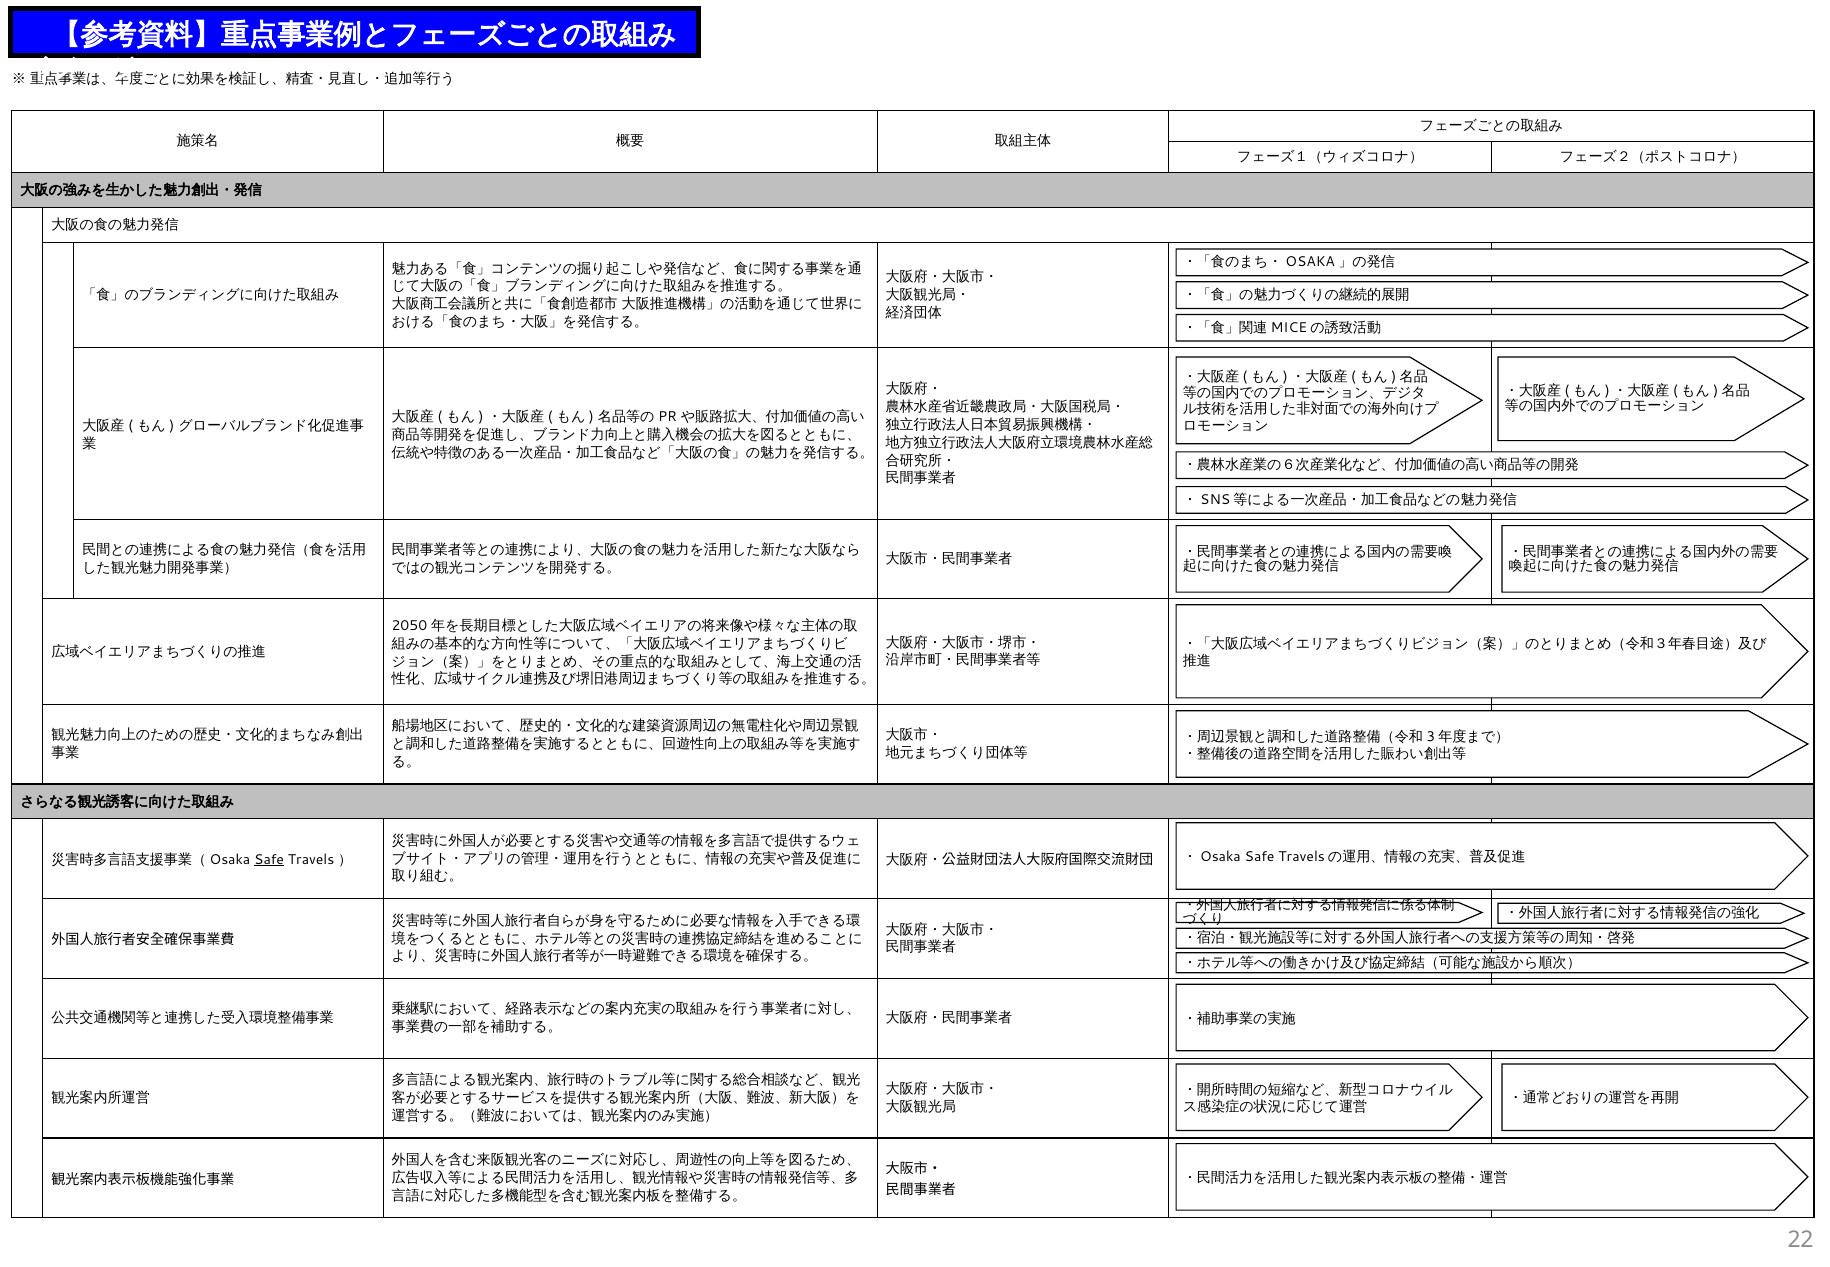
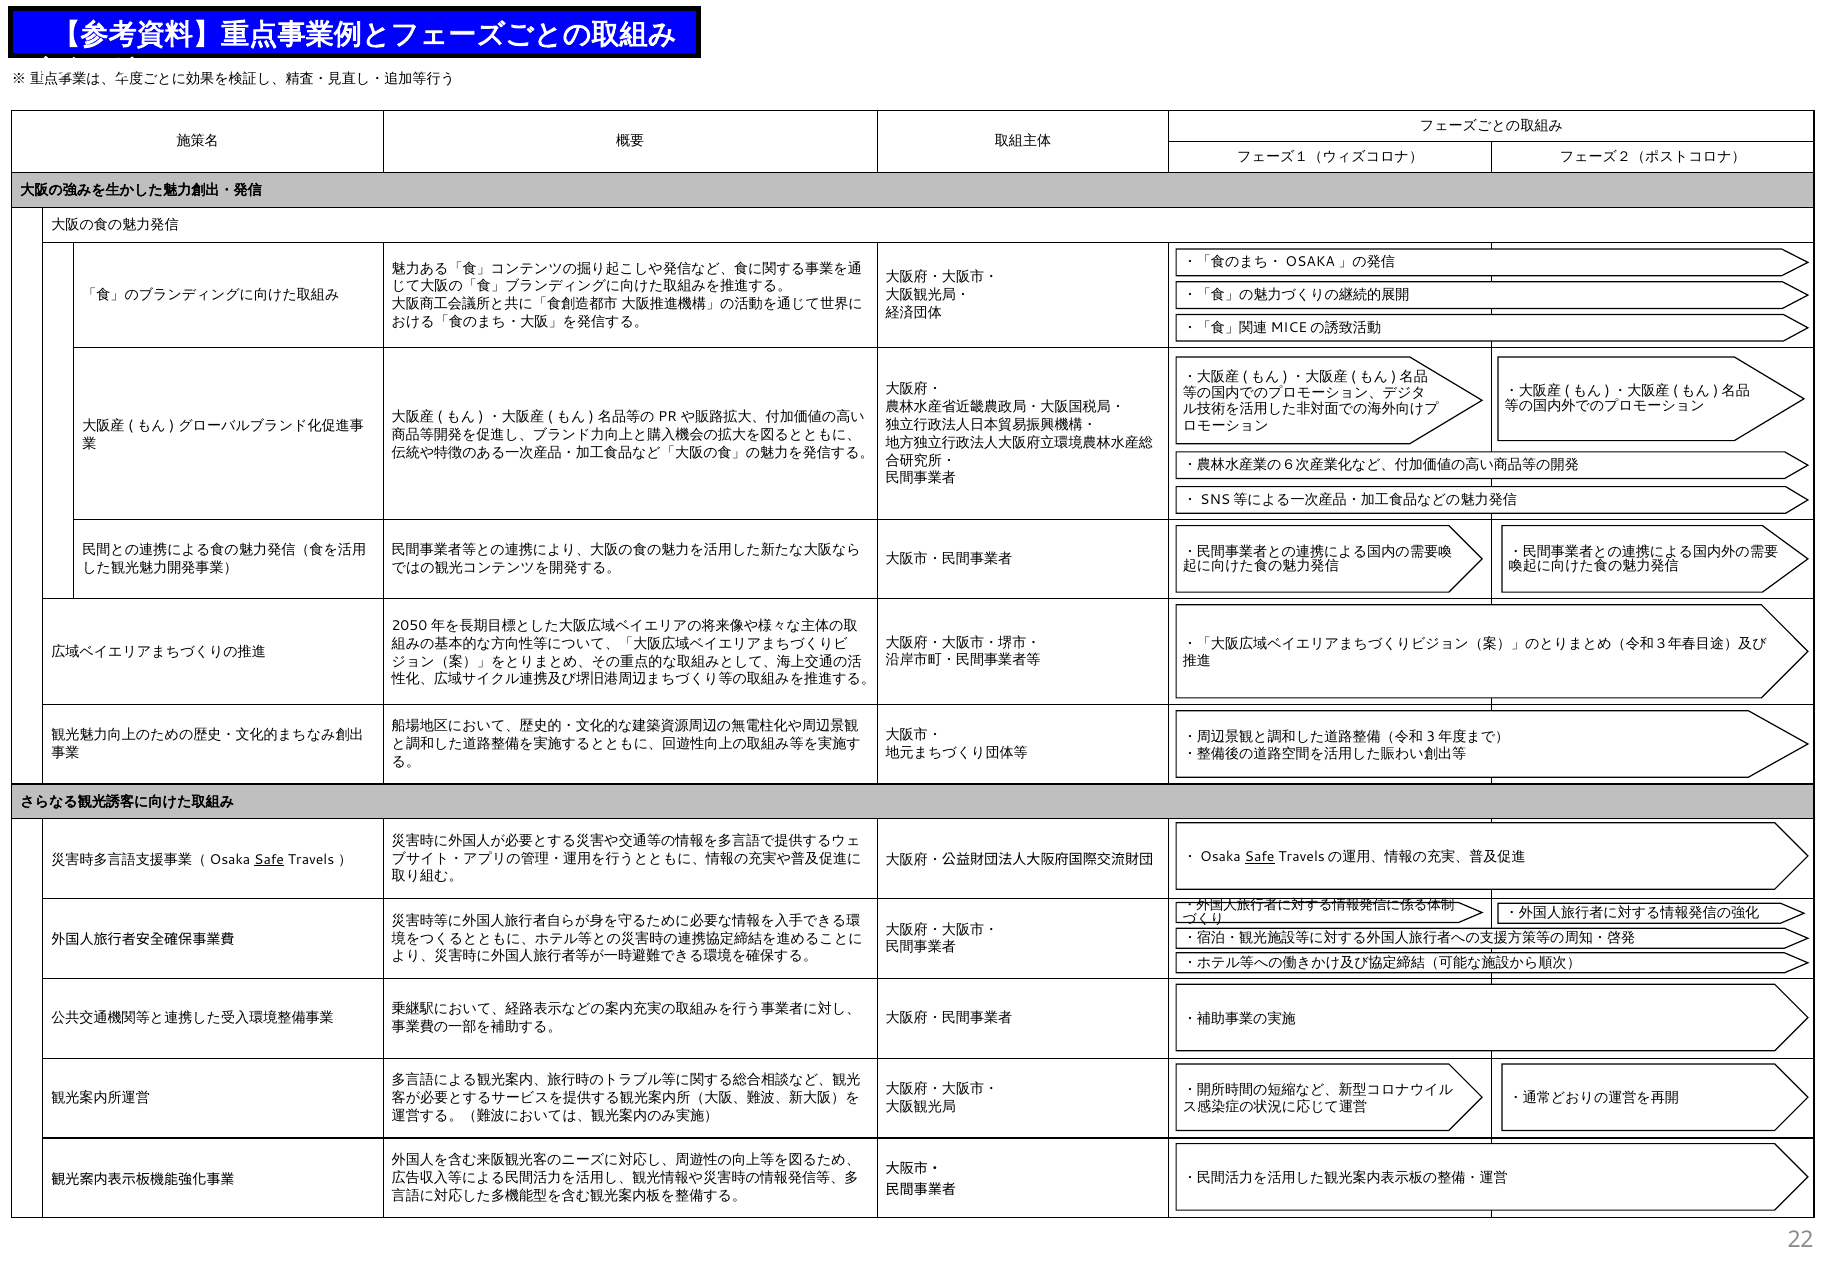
Safe at (1260, 857) underline: none -> present
